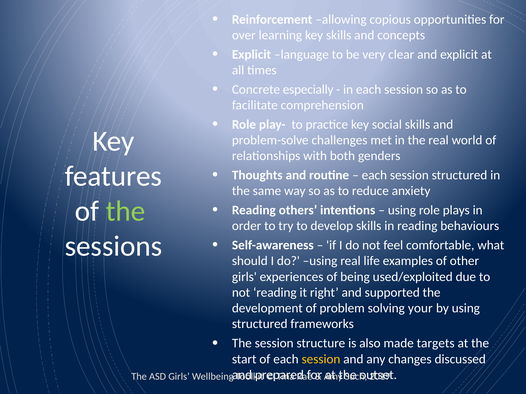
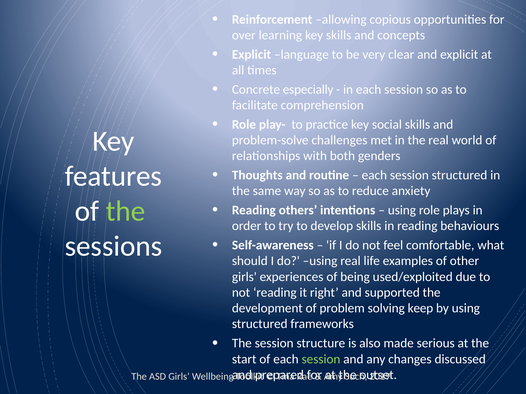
your: your -> keep
targets: targets -> serious
session at (321, 359) colour: yellow -> light green
